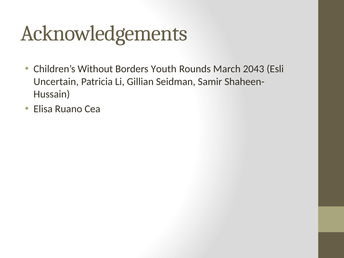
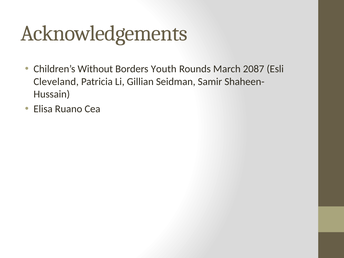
2043: 2043 -> 2087
Uncertain: Uncertain -> Cleveland
